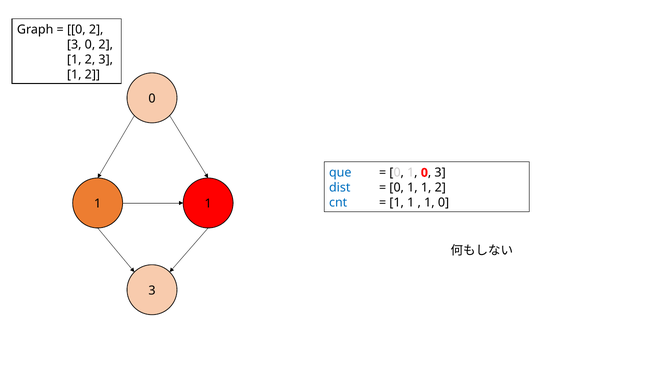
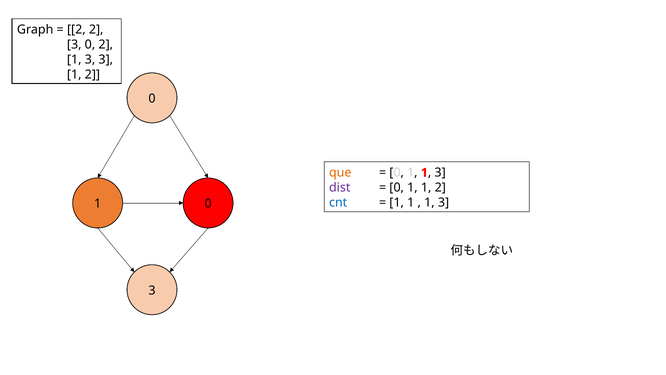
0 at (76, 29): 0 -> 2
2 at (90, 59): 2 -> 3
que colour: blue -> orange
0 at (424, 173): 0 -> 1
dist colour: blue -> purple
0 at (444, 203): 0 -> 3
1 at (208, 204): 1 -> 0
